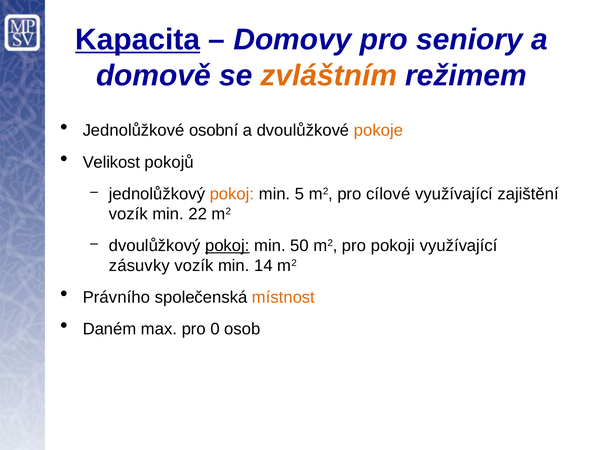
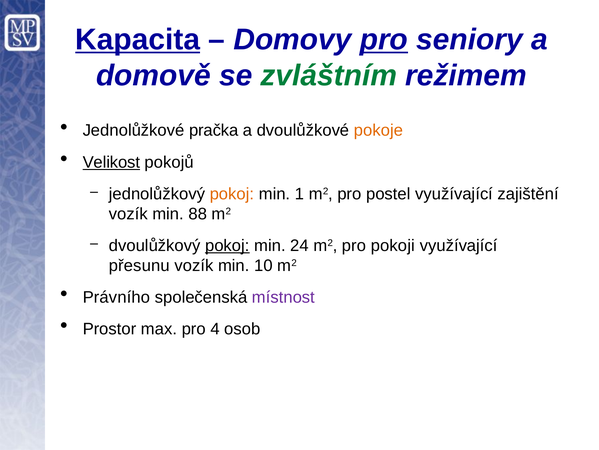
pro at (384, 40) underline: none -> present
zvláštním colour: orange -> green
osobní: osobní -> pračka
Velikost underline: none -> present
5: 5 -> 1
cílové: cílové -> postel
22: 22 -> 88
50: 50 -> 24
zásuvky: zásuvky -> přesunu
14: 14 -> 10
místnost colour: orange -> purple
Daném: Daném -> Prostor
0: 0 -> 4
